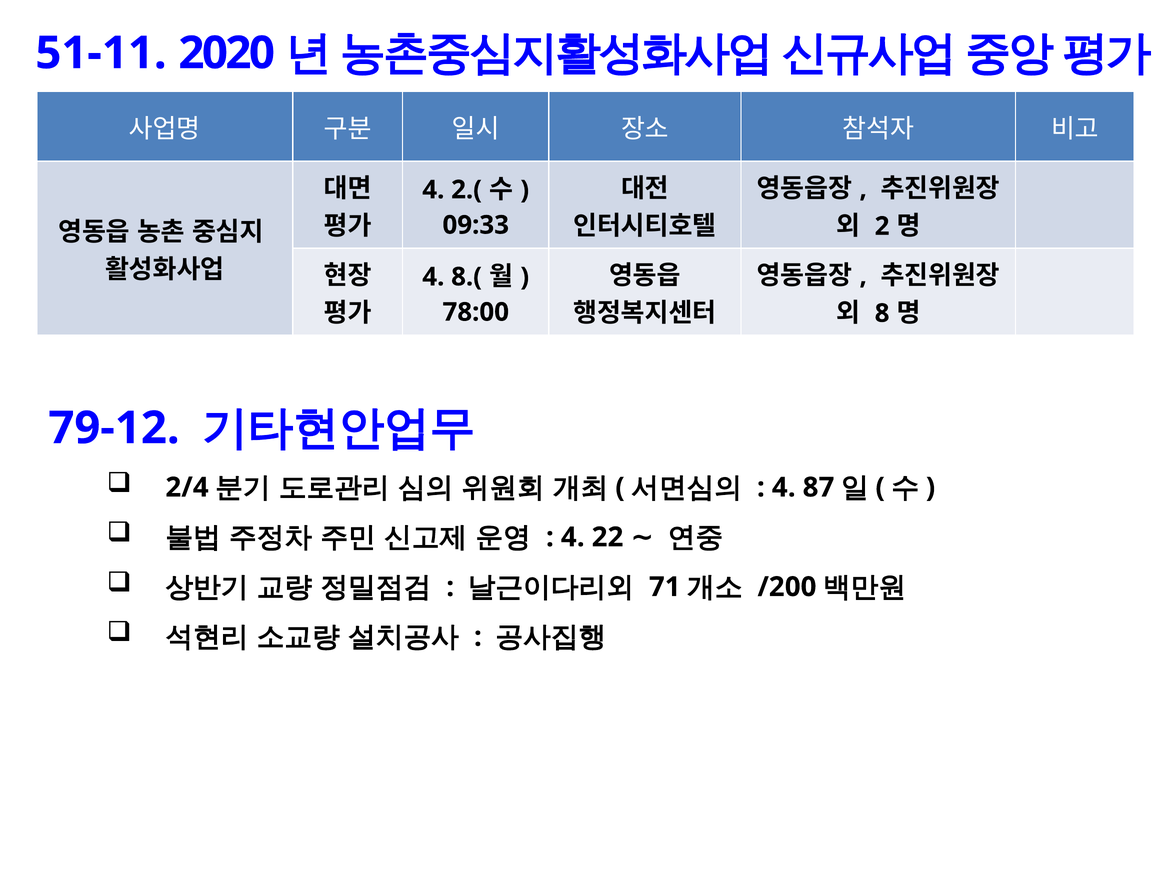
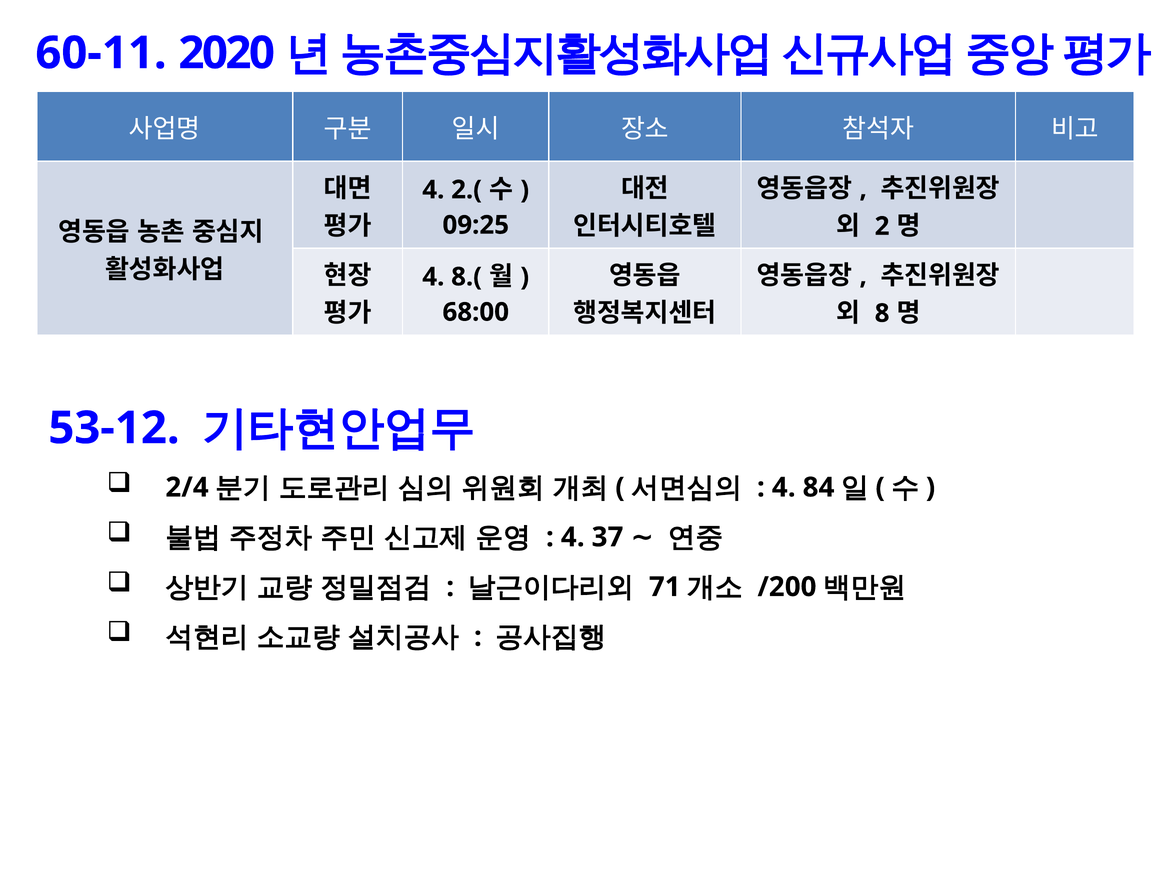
51-11: 51-11 -> 60-11
09:33: 09:33 -> 09:25
78:00: 78:00 -> 68:00
79-12: 79-12 -> 53-12
87: 87 -> 84
22: 22 -> 37
